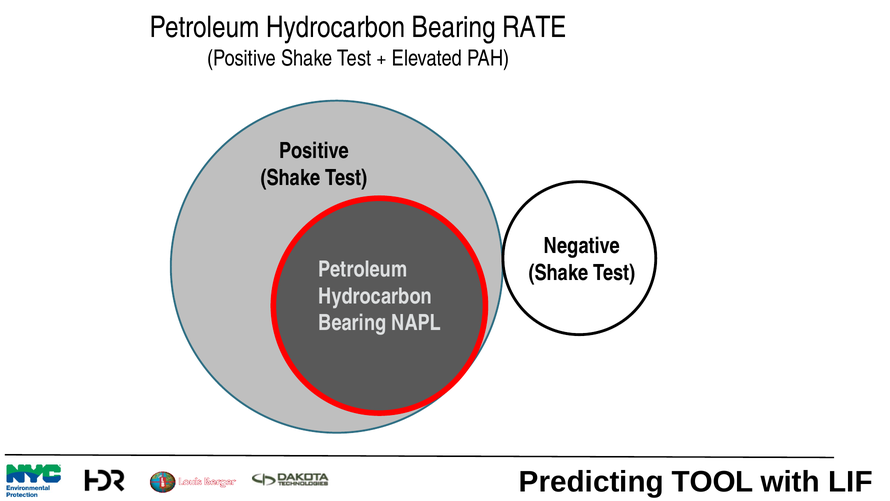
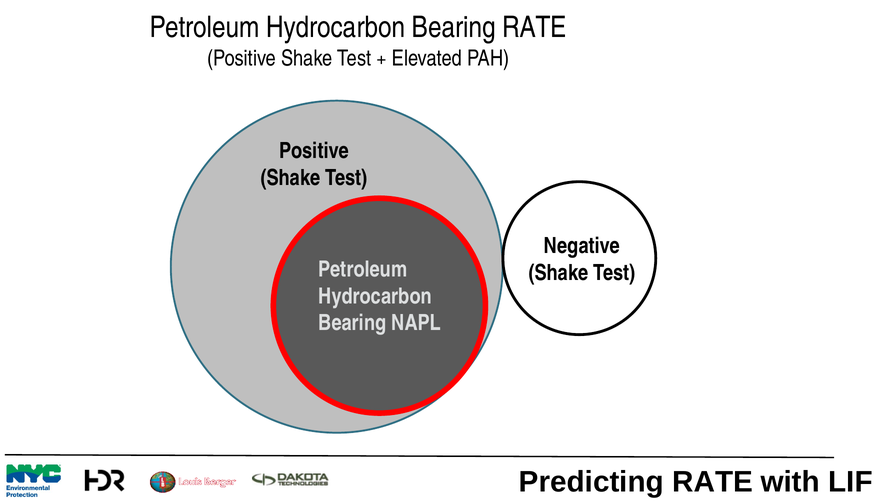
Predicting TOOL: TOOL -> RATE
